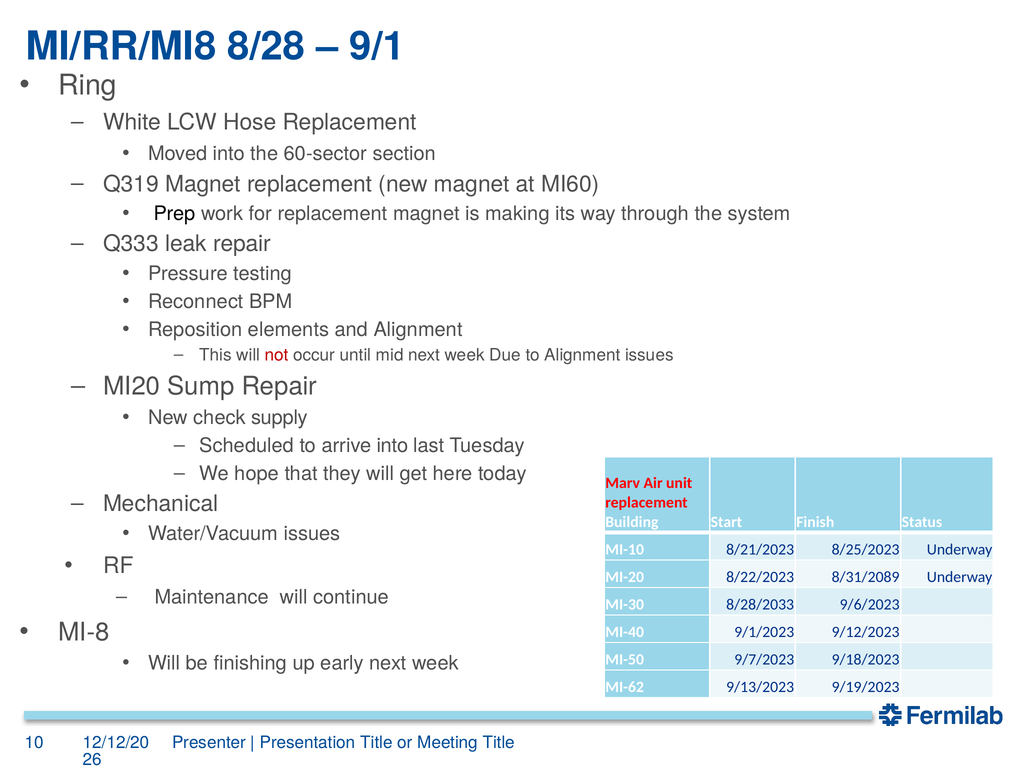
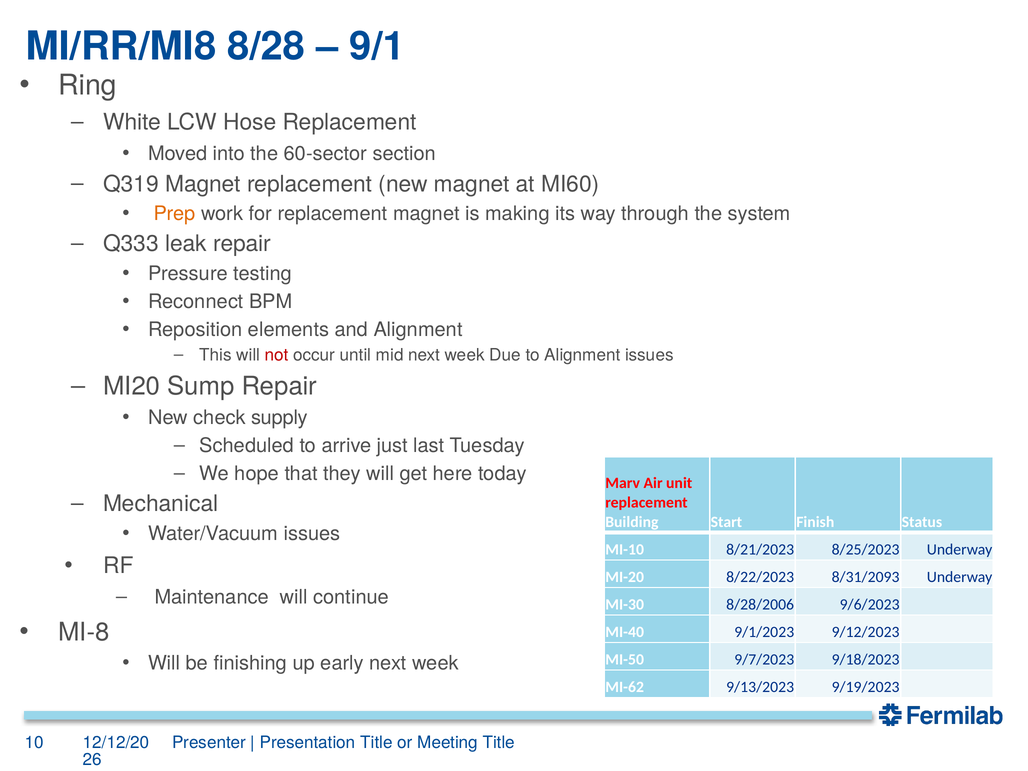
Prep colour: black -> orange
arrive into: into -> just
8/31/2089: 8/31/2089 -> 8/31/2093
8/28/2033: 8/28/2033 -> 8/28/2006
